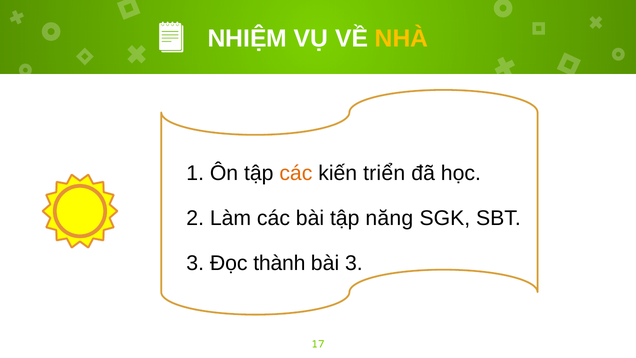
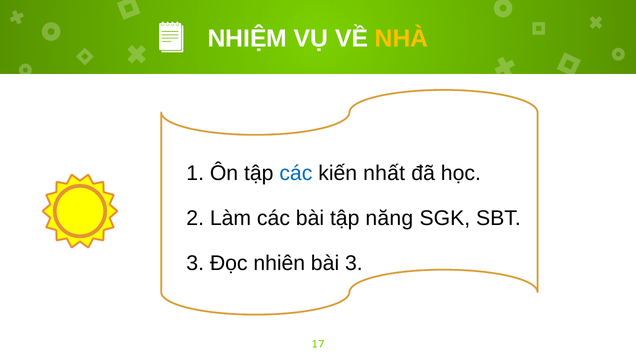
các at (296, 173) colour: orange -> blue
triển: triển -> nhất
thành: thành -> nhiên
